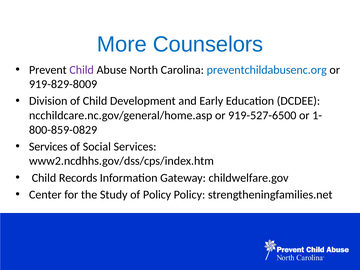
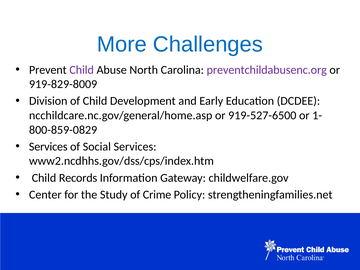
Counselors: Counselors -> Challenges
preventchildabusenc.org colour: blue -> purple
of Policy: Policy -> Crime
